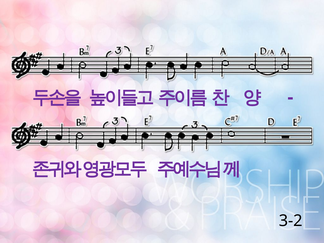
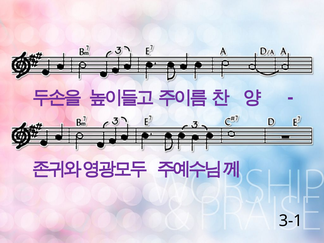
3-2: 3-2 -> 3-1
